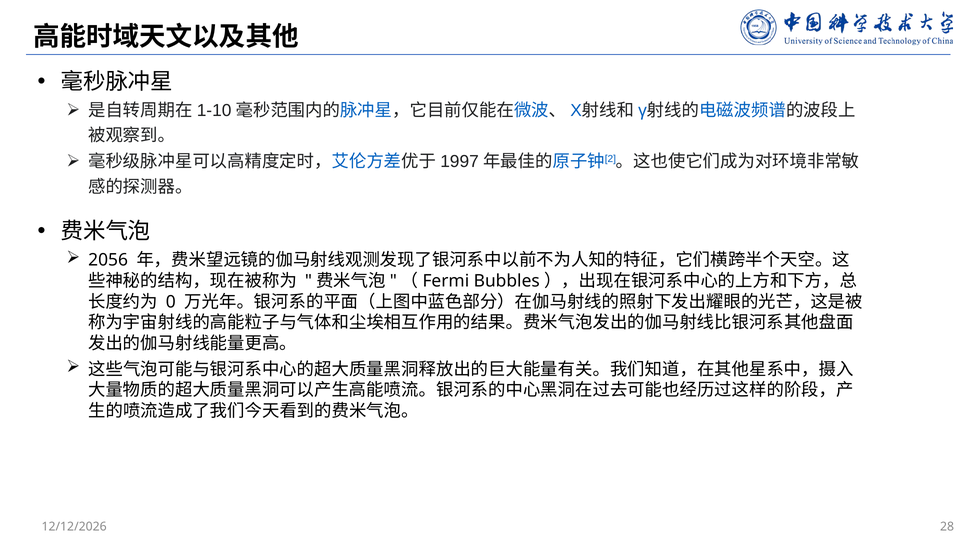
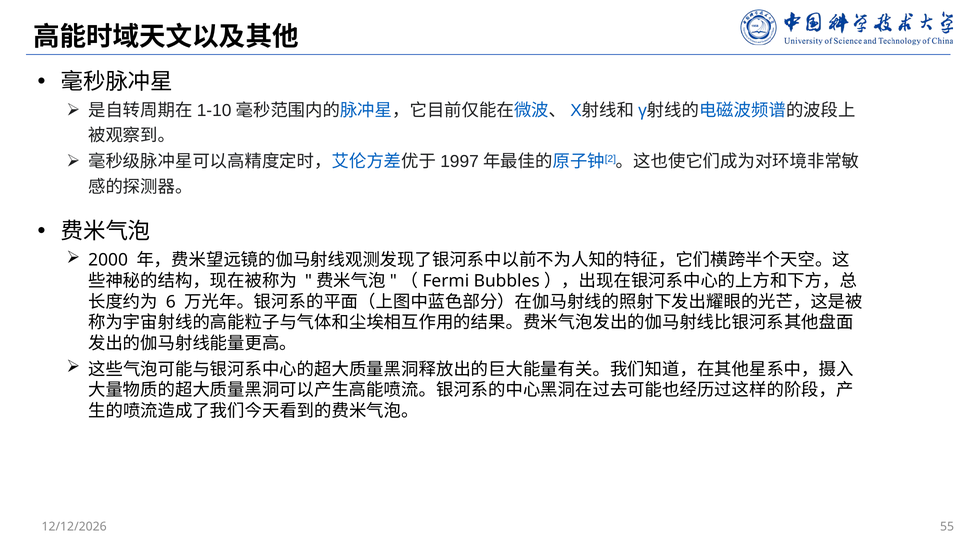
2056: 2056 -> 2000
0: 0 -> 6
28: 28 -> 55
